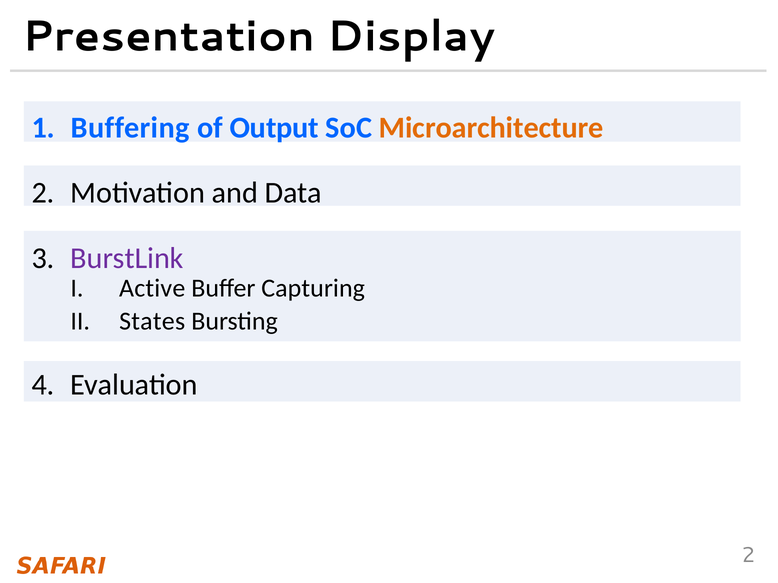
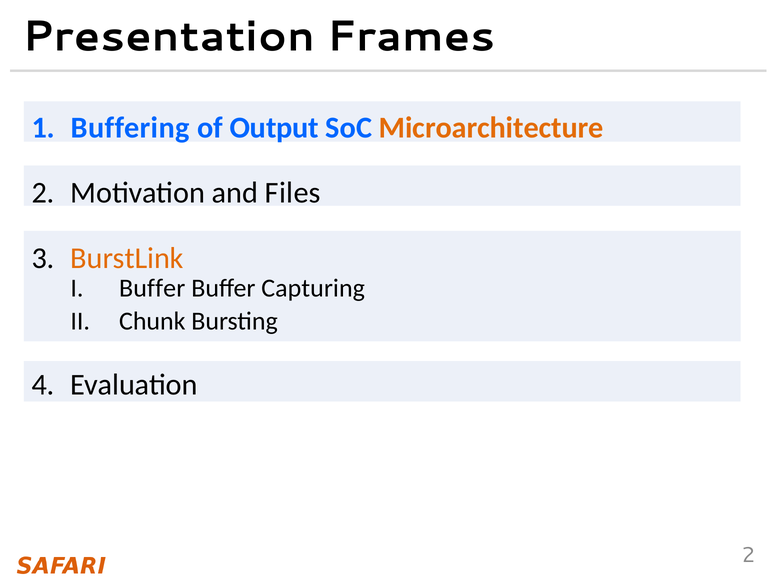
Display: Display -> Frames
Data: Data -> Files
BurstLink colour: purple -> orange
Active at (152, 288): Active -> Buffer
States: States -> Chunk
